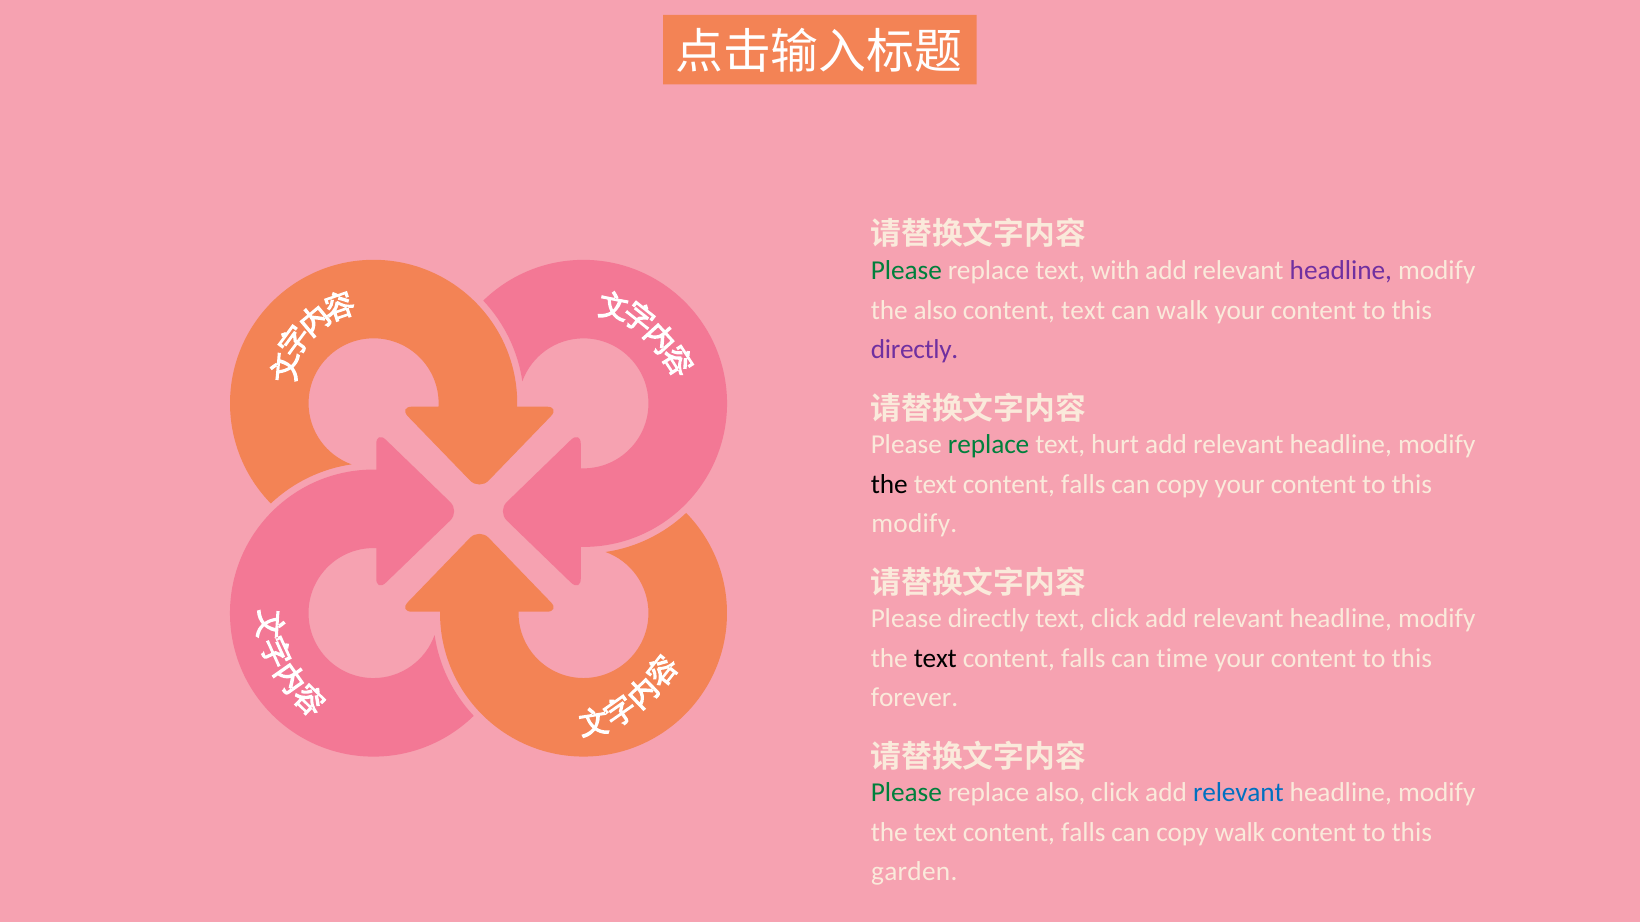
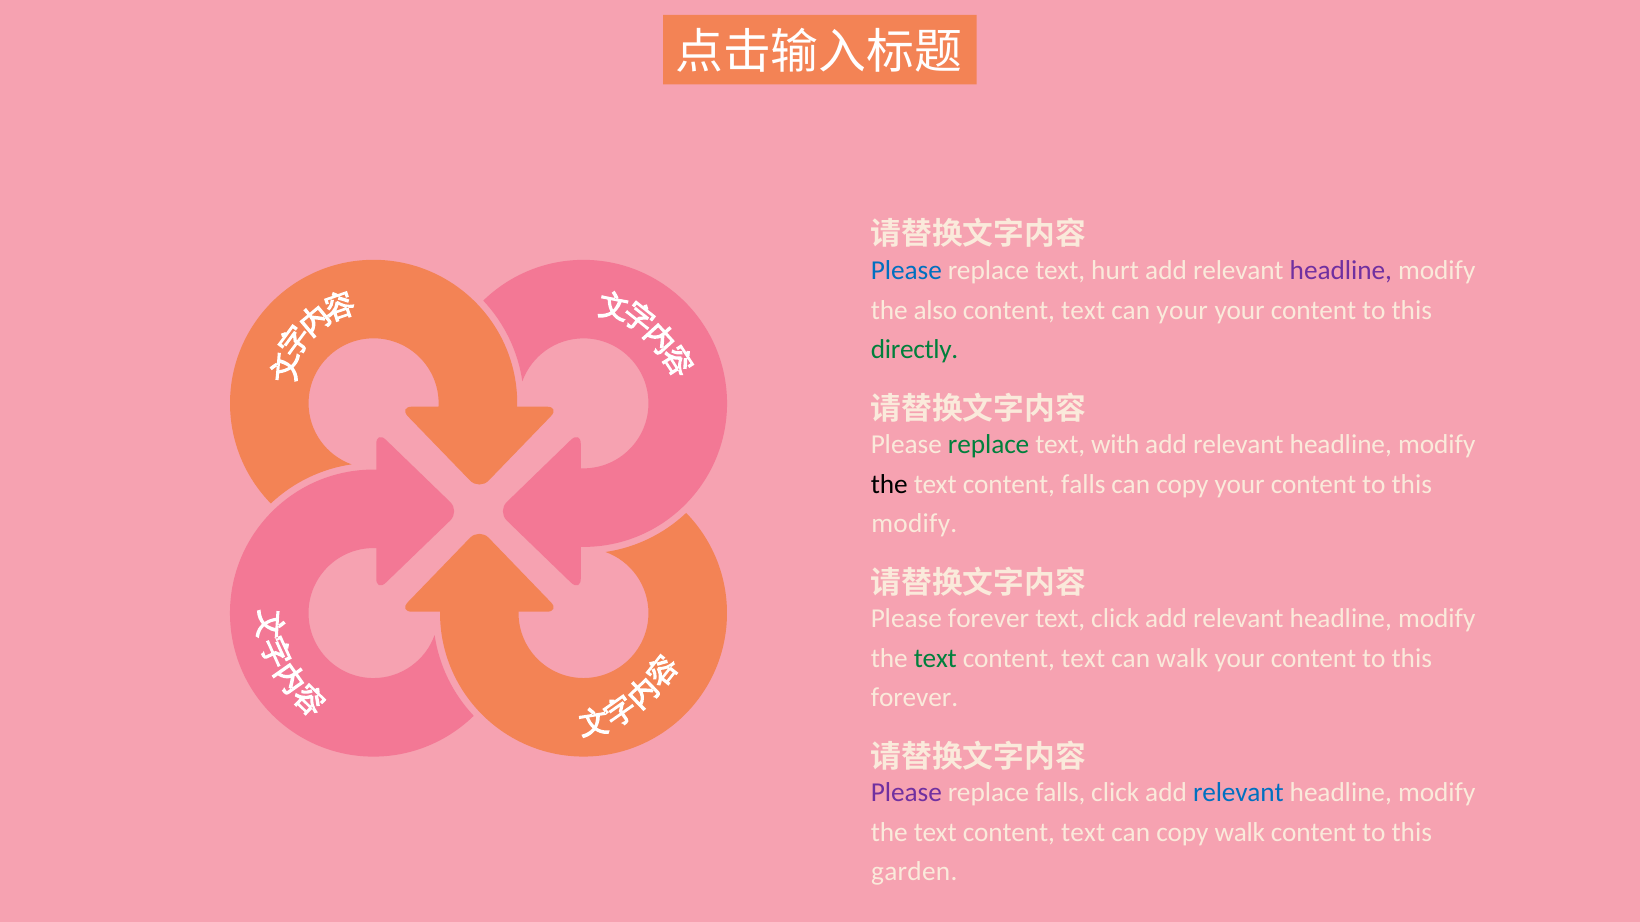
Please at (906, 271) colour: green -> blue
with: with -> hurt
can walk: walk -> your
directly at (915, 350) colour: purple -> green
hurt: hurt -> with
Please directly: directly -> forever
text at (935, 659) colour: black -> green
falls at (1083, 659): falls -> text
can time: time -> walk
Please at (906, 793) colour: green -> purple
replace also: also -> falls
falls at (1083, 833): falls -> text
